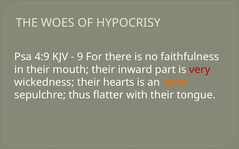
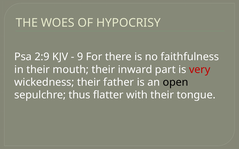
4:9: 4:9 -> 2:9
hearts: hearts -> father
open colour: orange -> black
